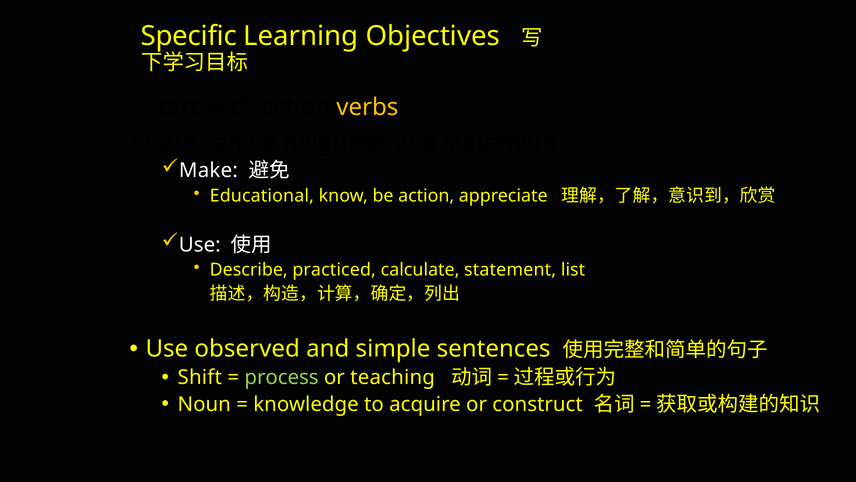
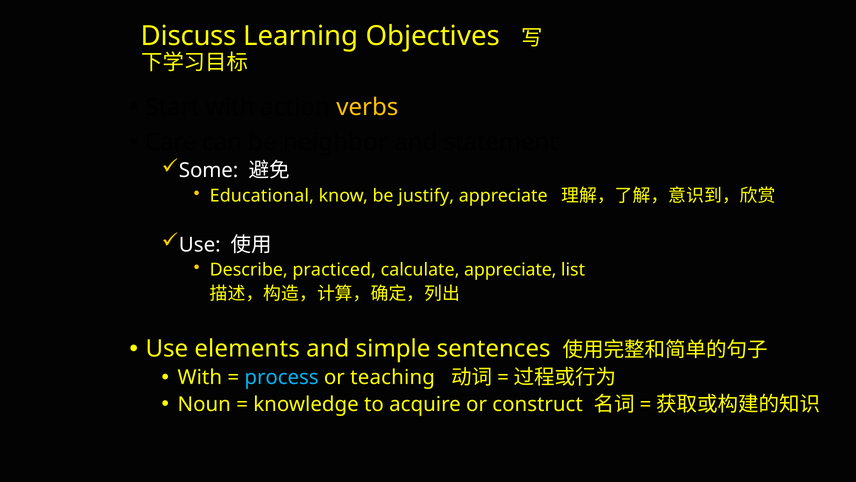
Specific: Specific -> Discuss
Make: Make -> Some
be action: action -> justify
calculate statement: statement -> appreciate
observed: observed -> elements
Shift at (200, 377): Shift -> With
process colour: light green -> light blue
